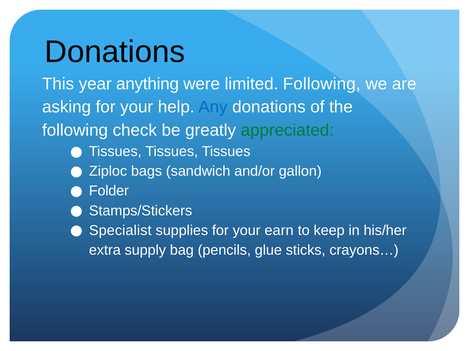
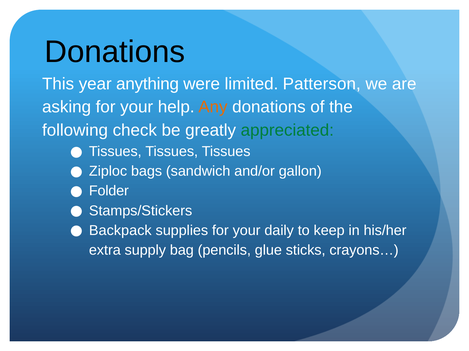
limited Following: Following -> Patterson
Any colour: blue -> orange
Specialist: Specialist -> Backpack
earn: earn -> daily
